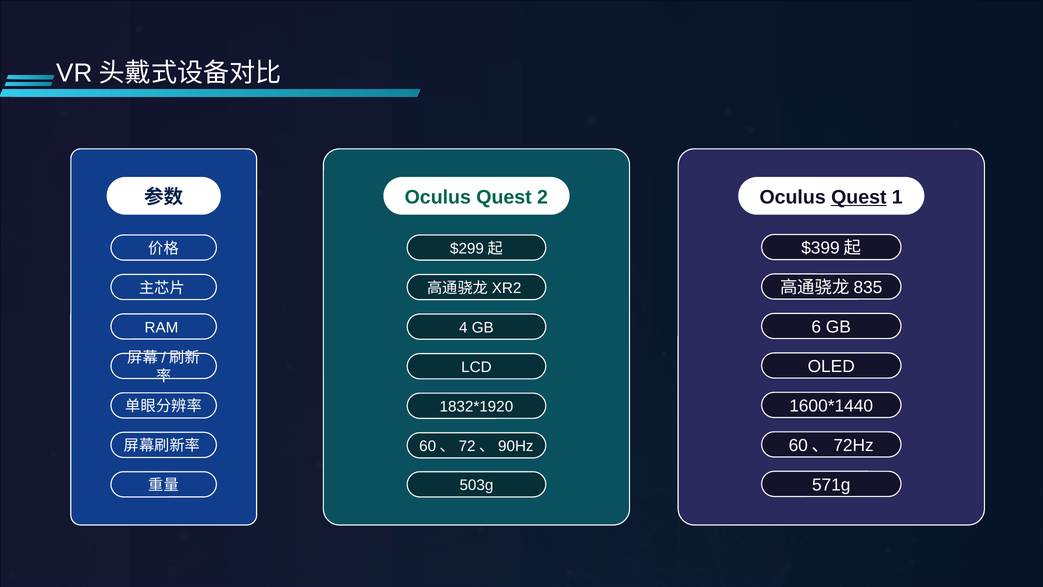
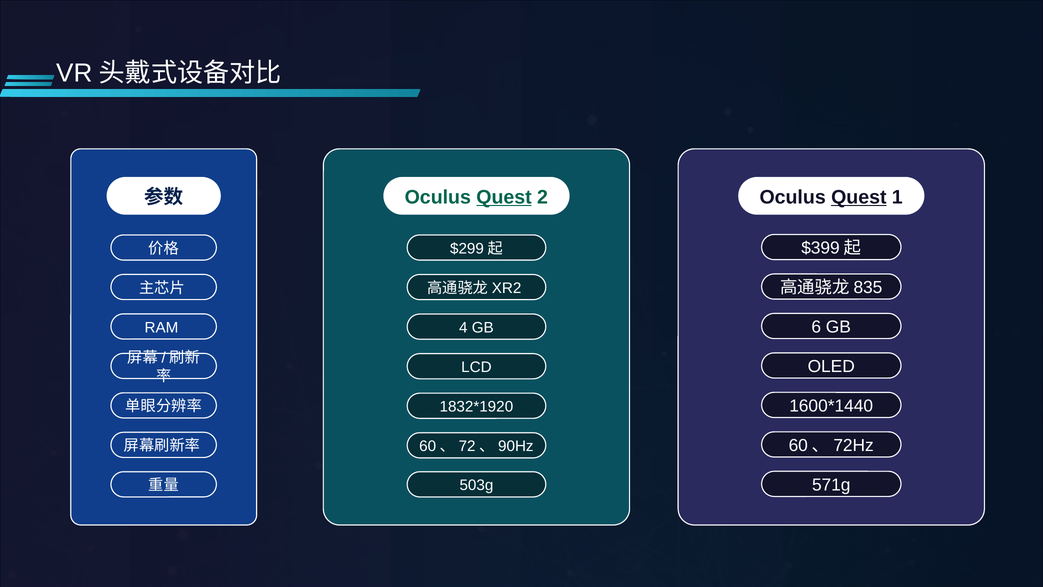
Quest at (504, 197) underline: none -> present
